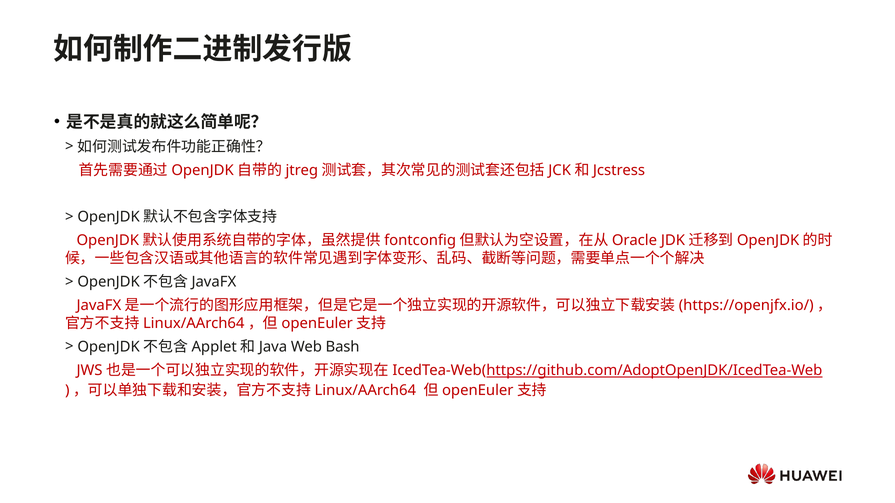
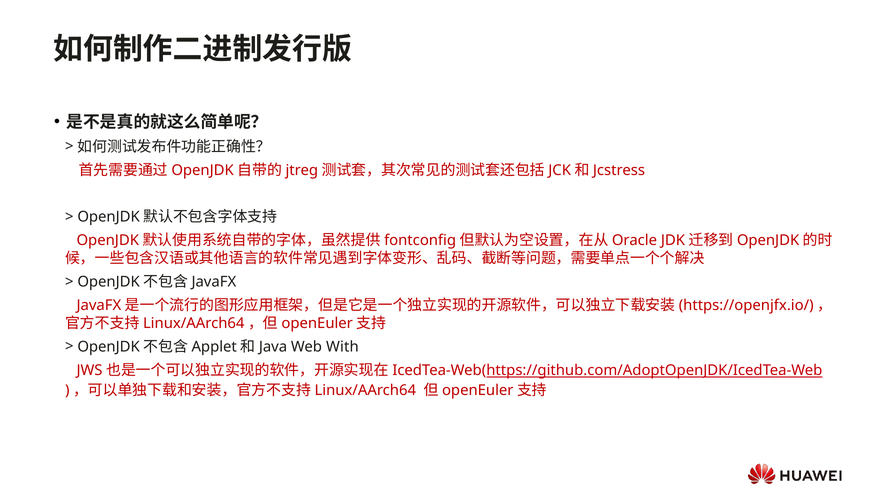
Bash: Bash -> With
